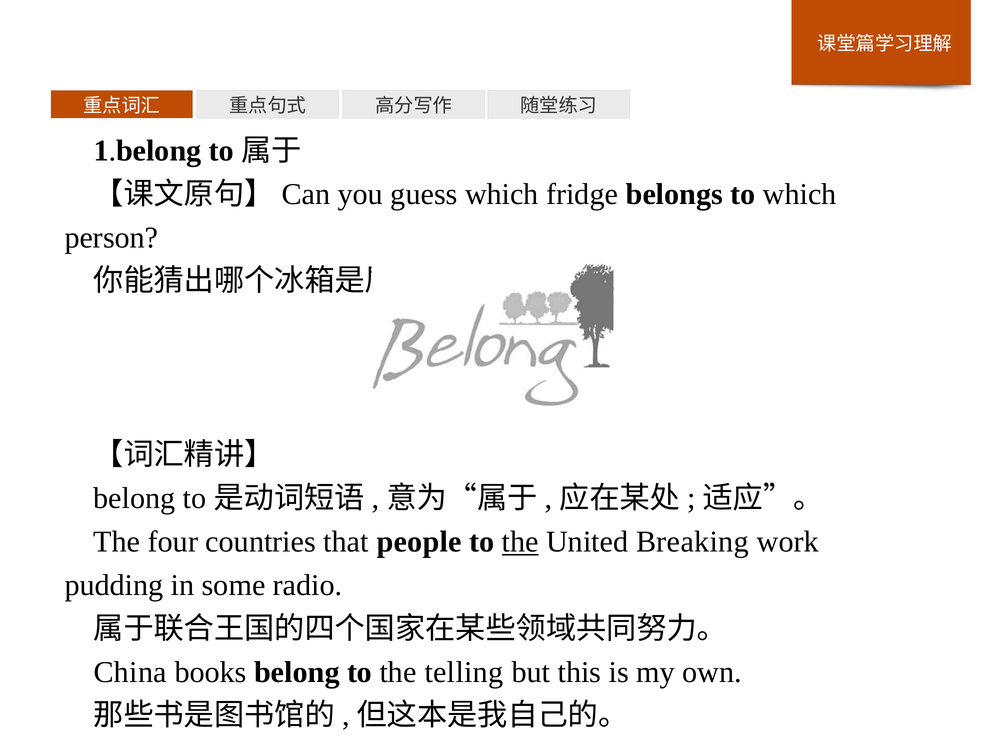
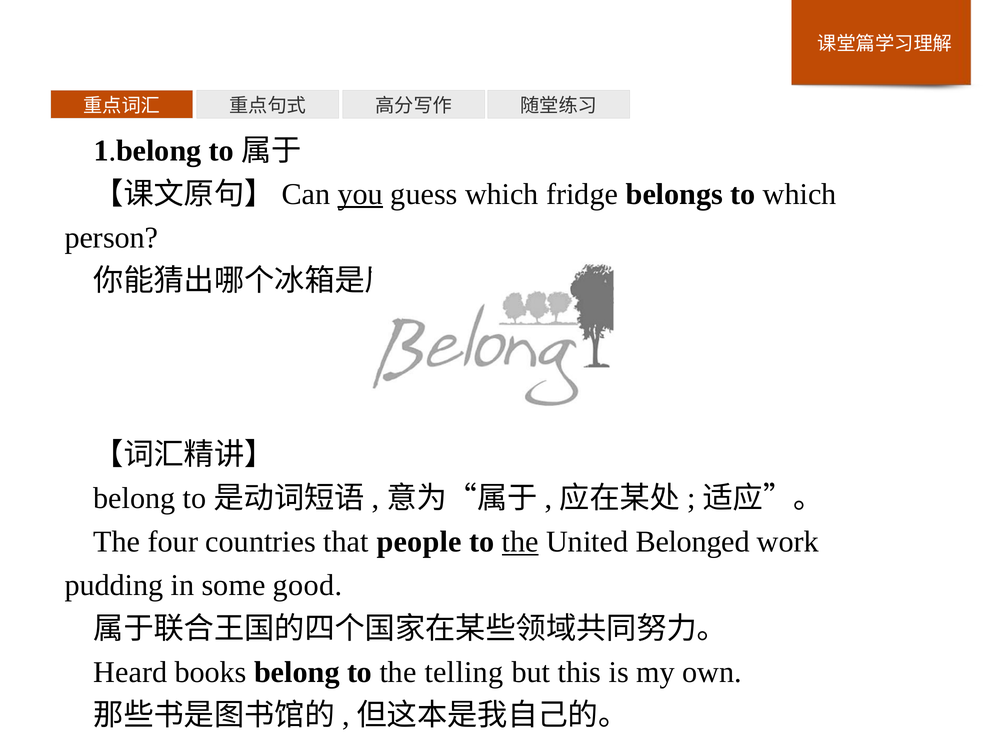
you underline: none -> present
Breaking: Breaking -> Belonged
radio: radio -> good
China: China -> Heard
